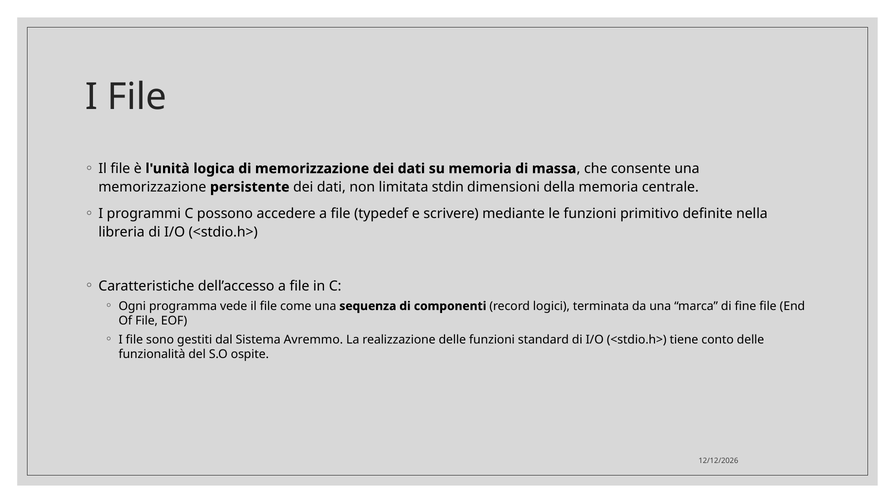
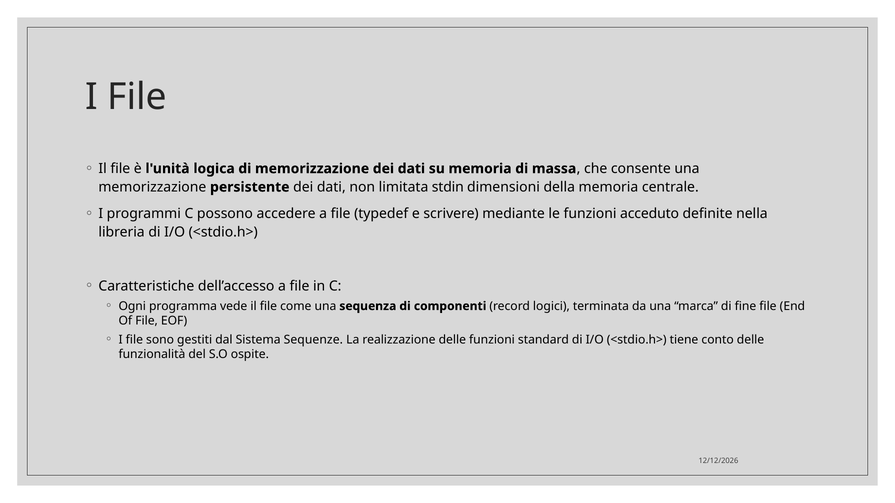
primitivo: primitivo -> acceduto
Avremmo: Avremmo -> Sequenze
